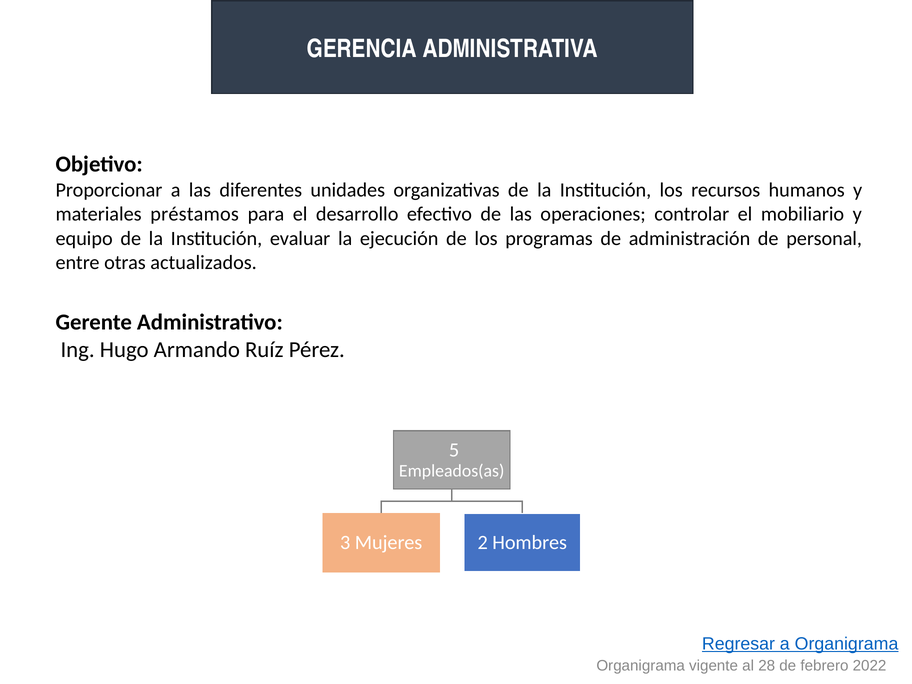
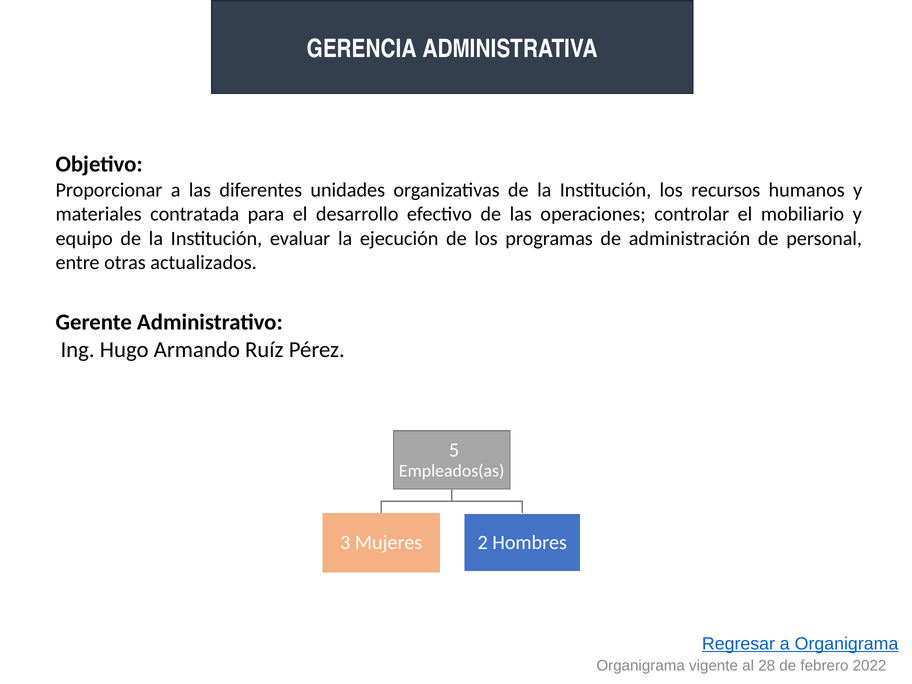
préstamos: préstamos -> contratada
